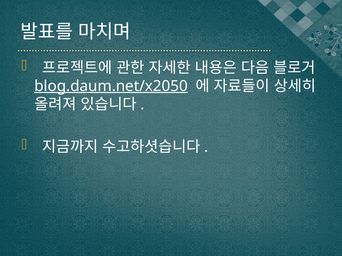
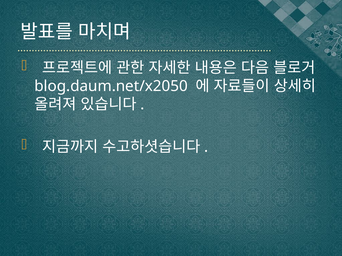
blog.daum.net/x2050 underline: present -> none
